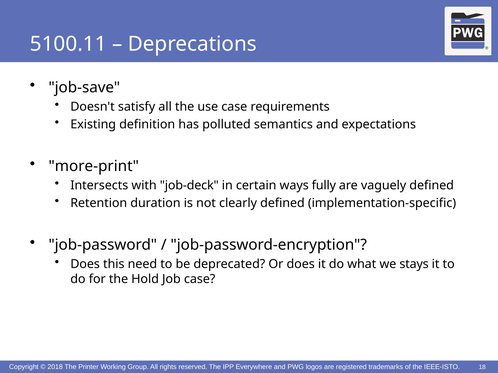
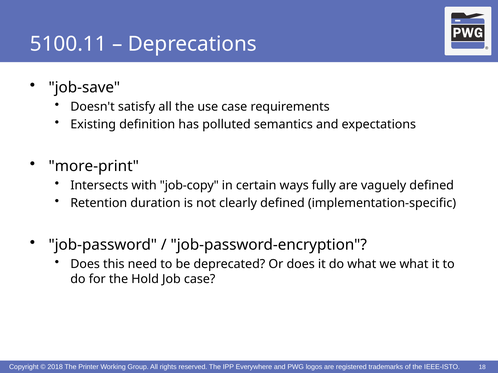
job-deck: job-deck -> job-copy
we stays: stays -> what
